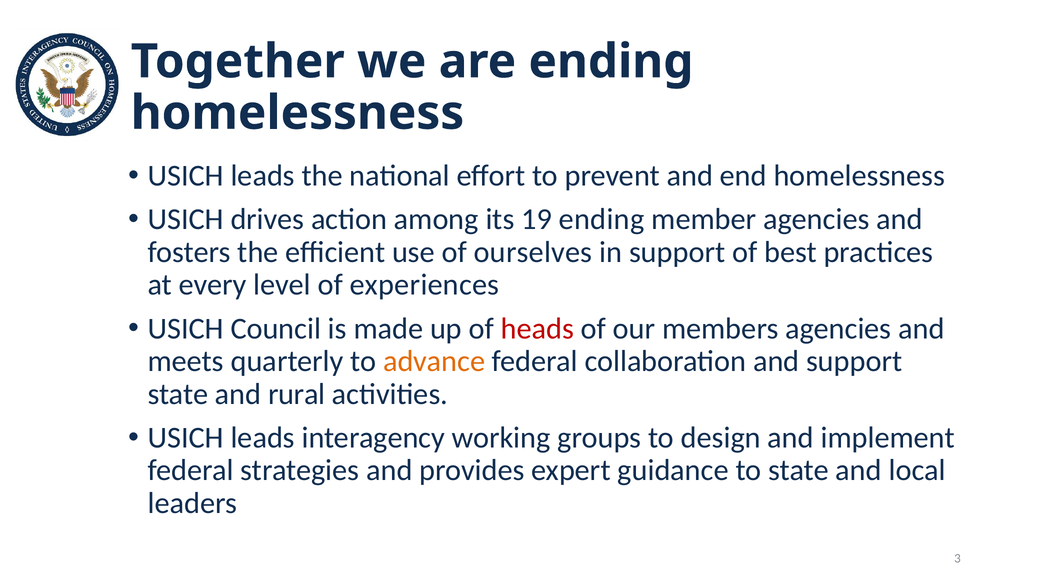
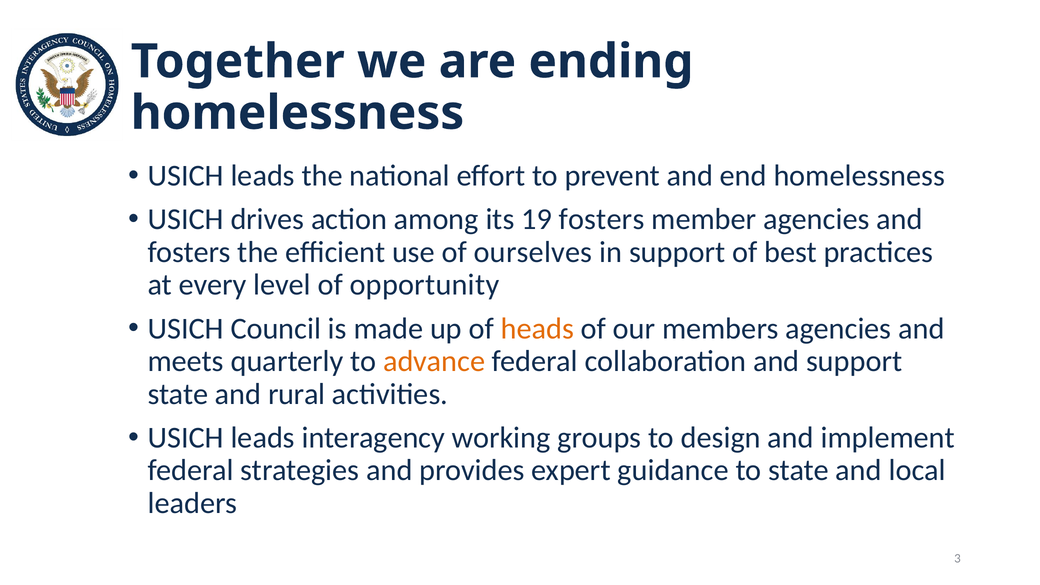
19 ending: ending -> fosters
experiences: experiences -> opportunity
heads colour: red -> orange
